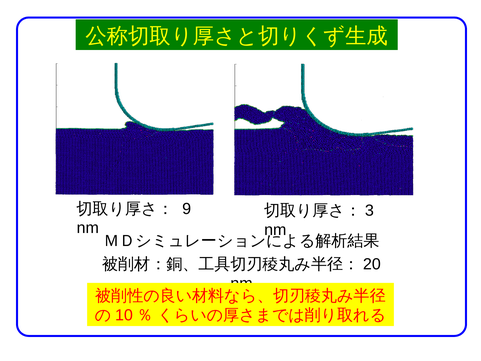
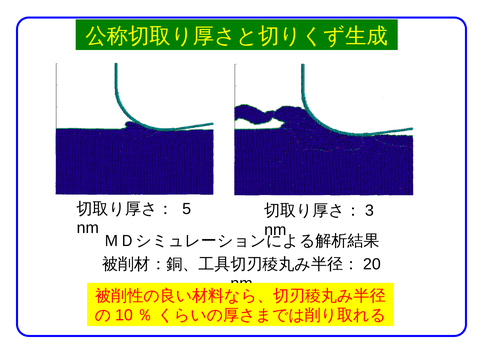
9: 9 -> 5
